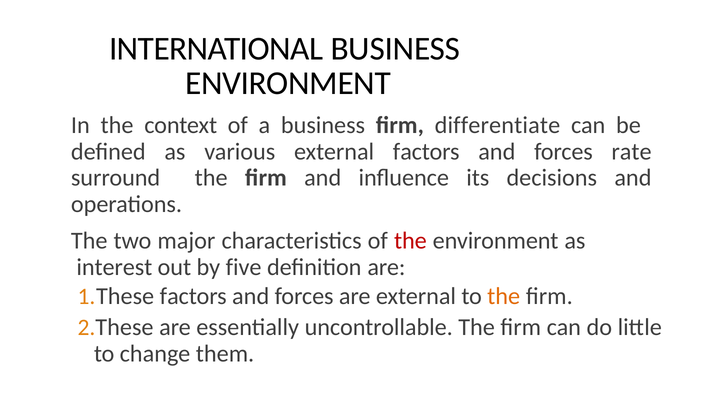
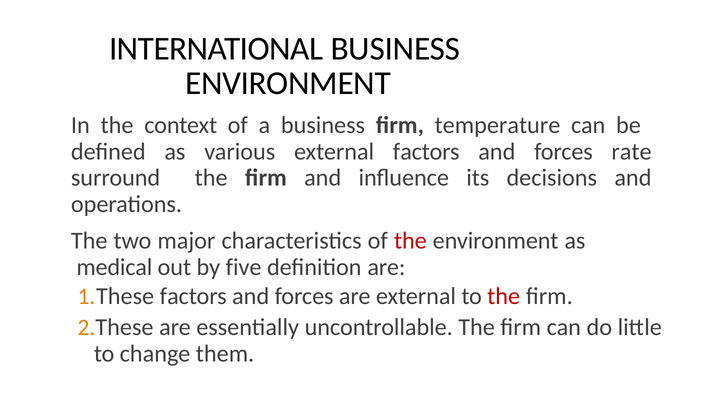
differentiate: differentiate -> temperature
interest: interest -> medical
the at (504, 296) colour: orange -> red
